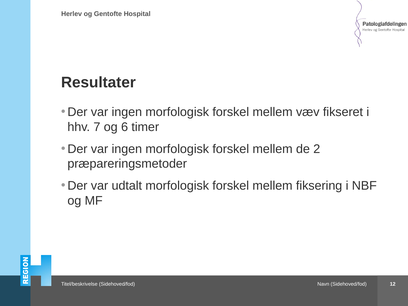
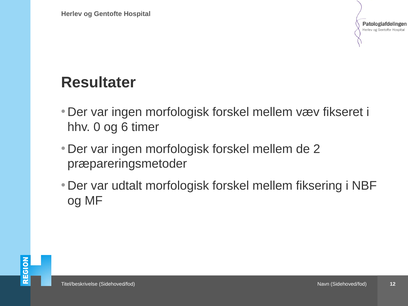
7: 7 -> 0
